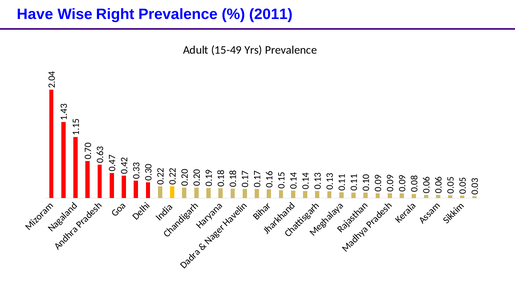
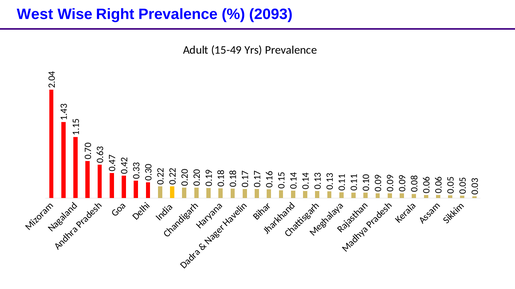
Have: Have -> West
2011: 2011 -> 2093
